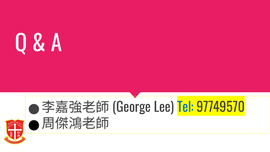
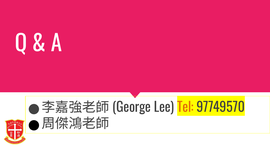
Tel colour: blue -> orange
